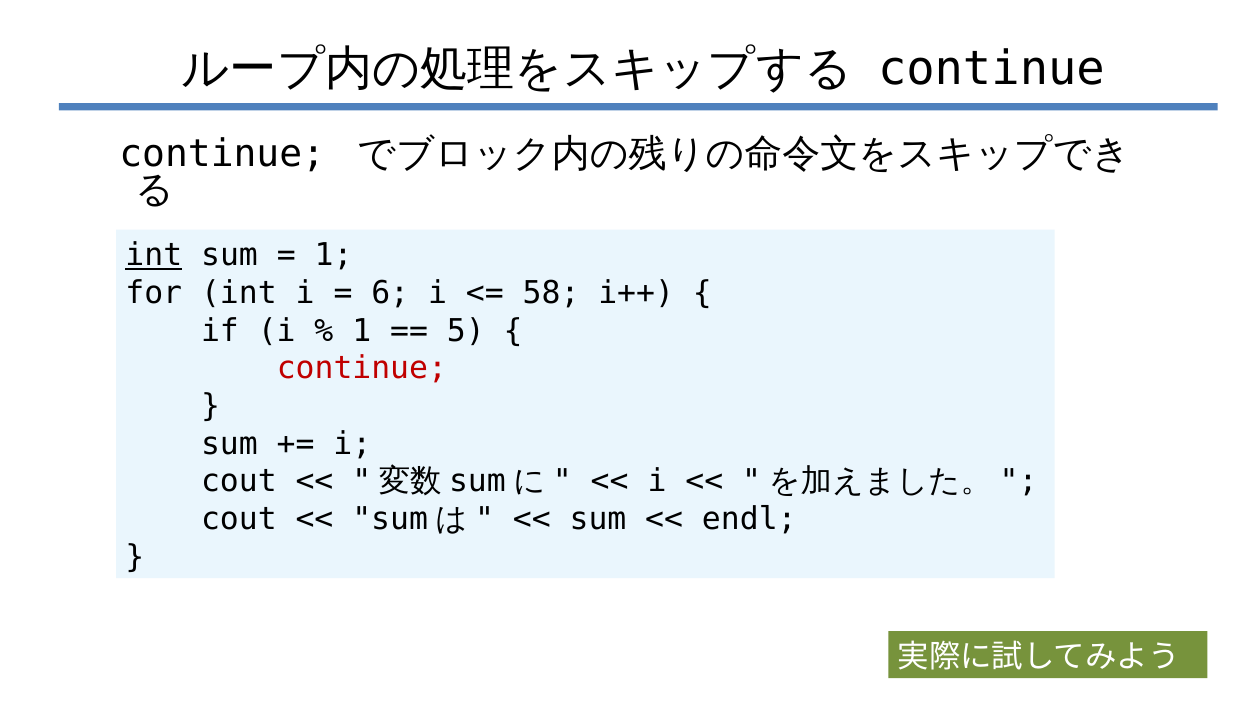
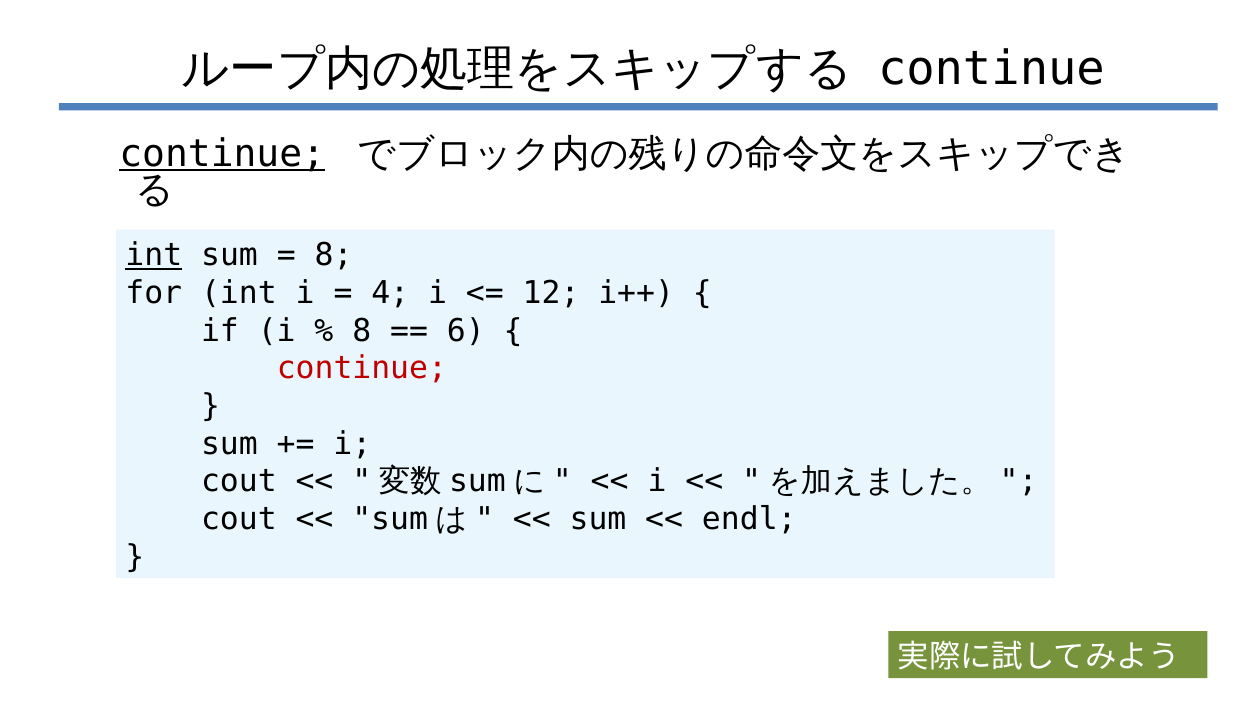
continue at (222, 154) underline: none -> present
1 at (334, 255): 1 -> 8
6: 6 -> 4
58: 58 -> 12
1 at (362, 331): 1 -> 8
5: 5 -> 6
